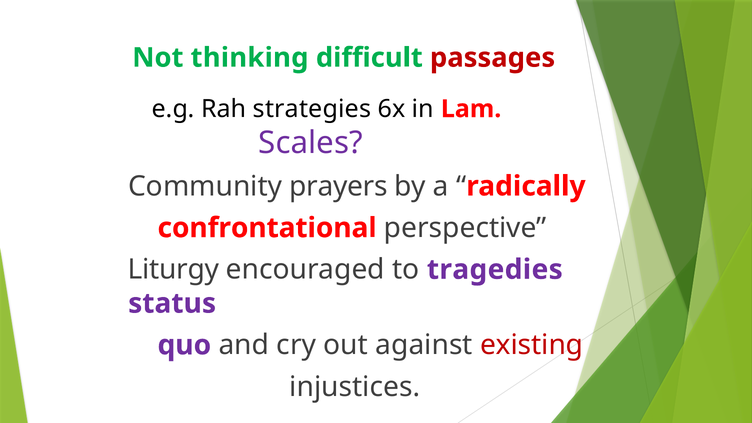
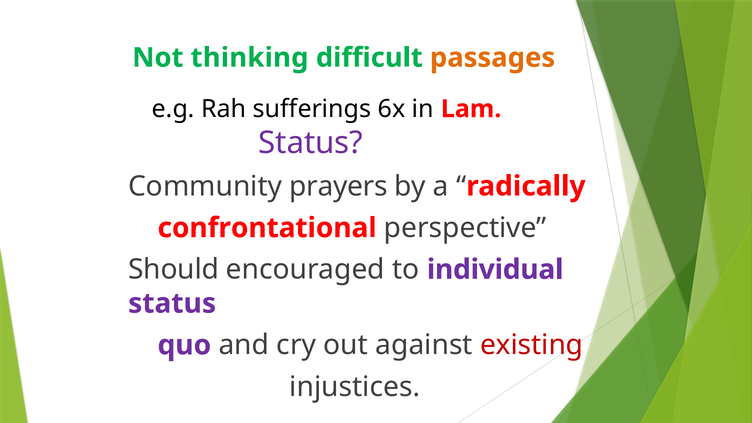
passages colour: red -> orange
strategies: strategies -> sufferings
Scales at (311, 143): Scales -> Status
Liturgy: Liturgy -> Should
tragedies: tragedies -> individual
